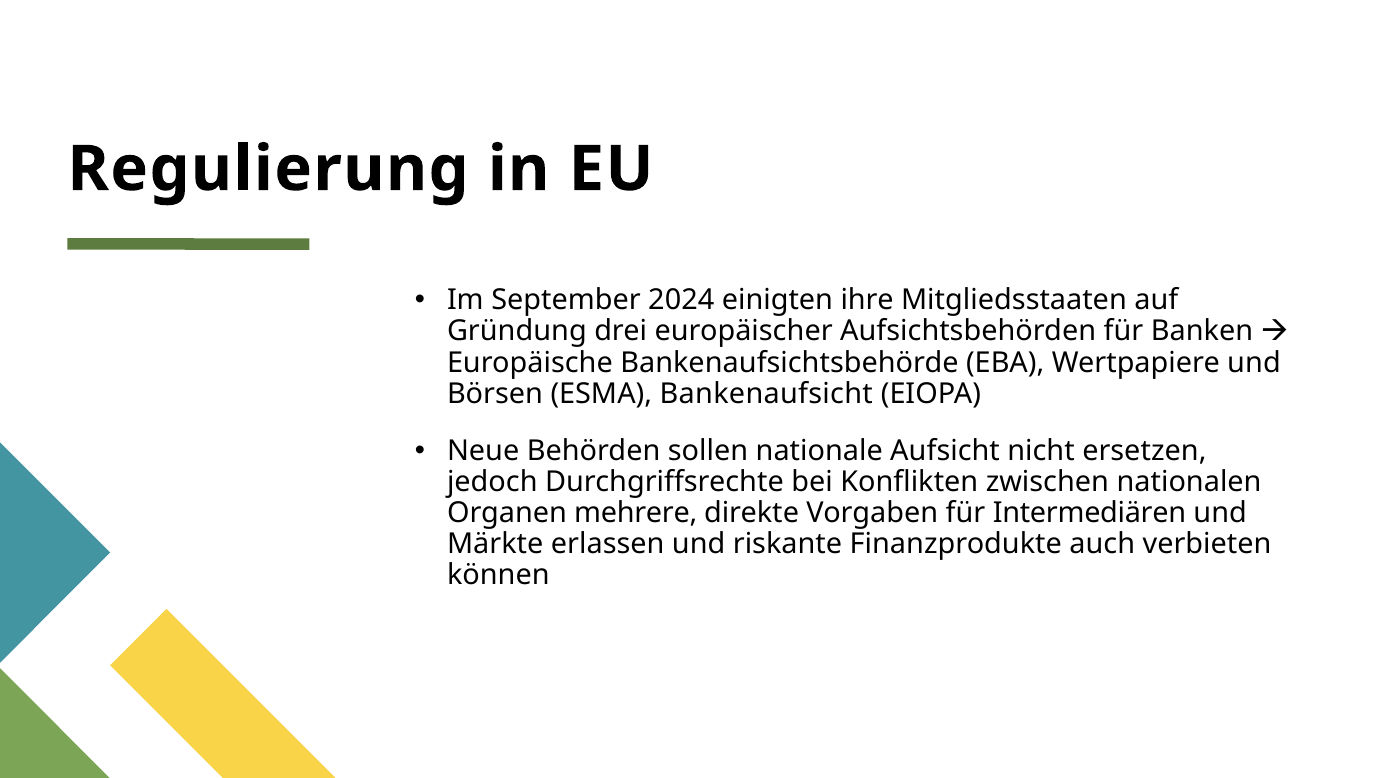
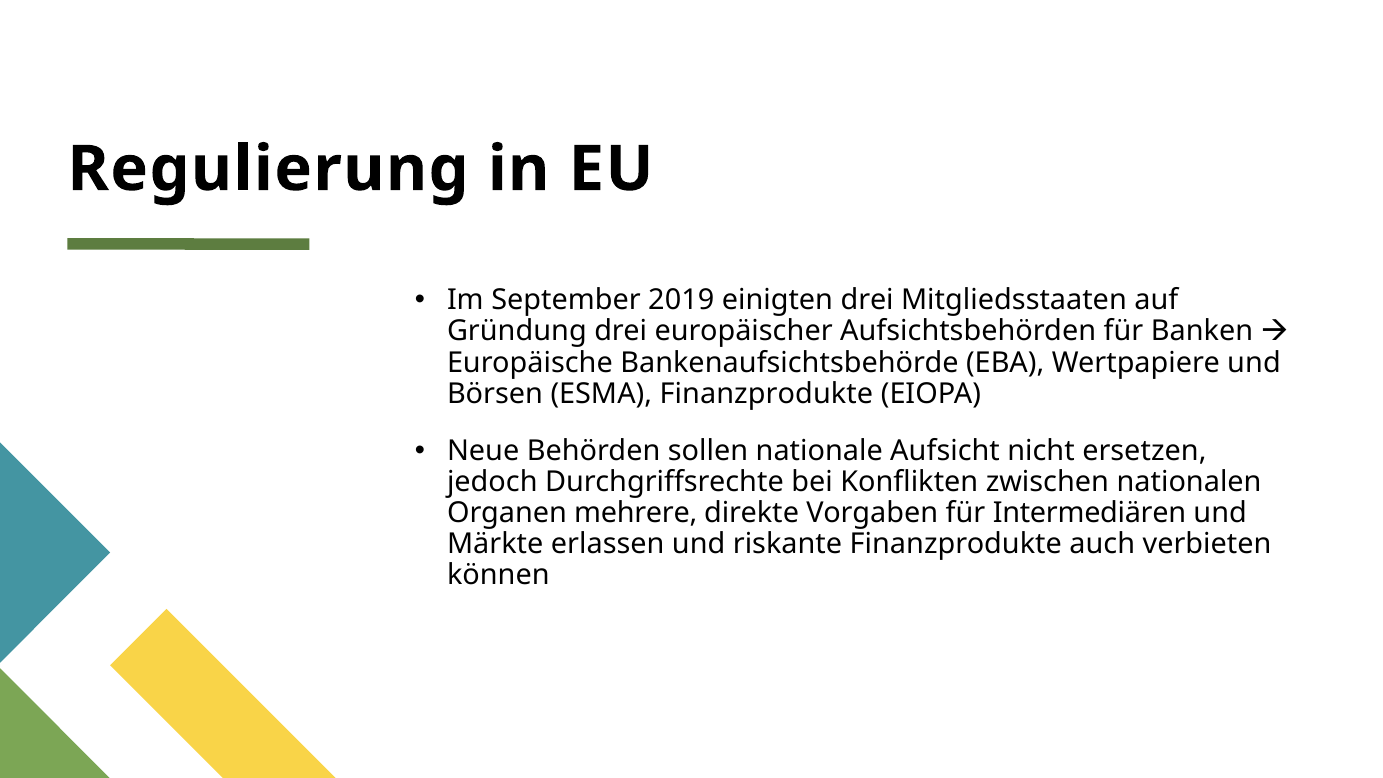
2024: 2024 -> 2019
einigten ihre: ihre -> drei
ESMA Bankenaufsicht: Bankenaufsicht -> Finanzprodukte
